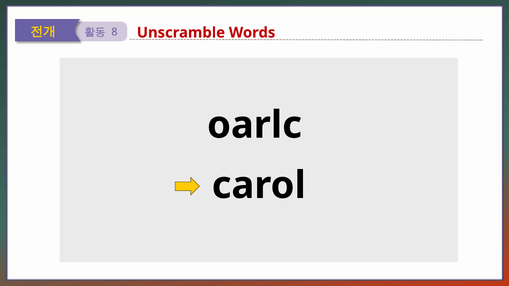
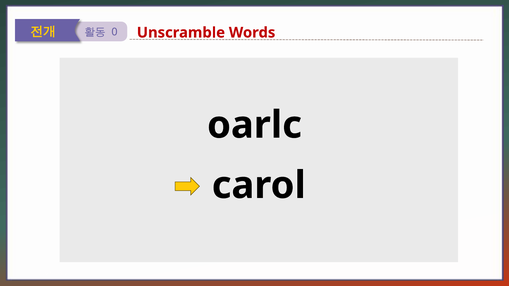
8: 8 -> 0
